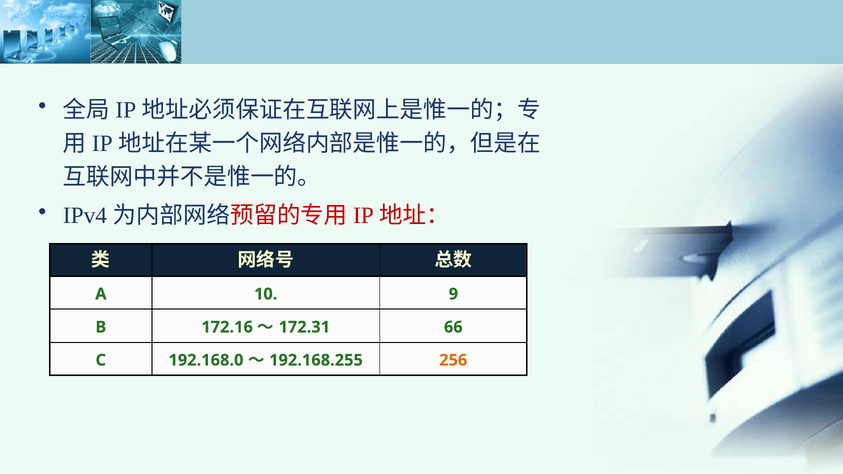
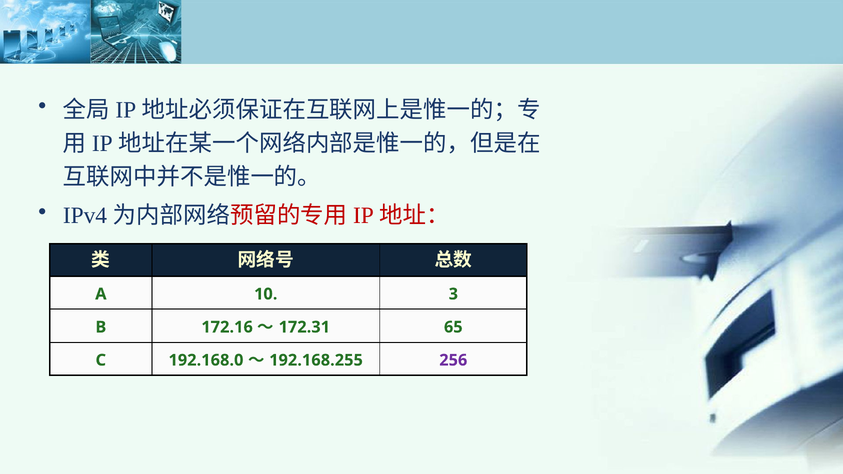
9: 9 -> 3
66: 66 -> 65
256 colour: orange -> purple
